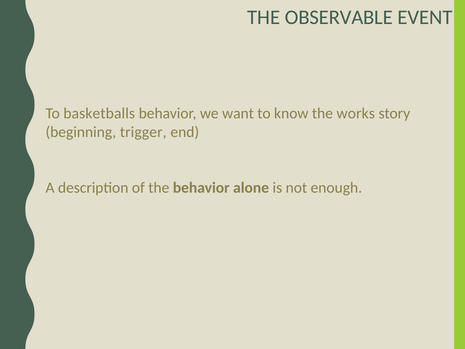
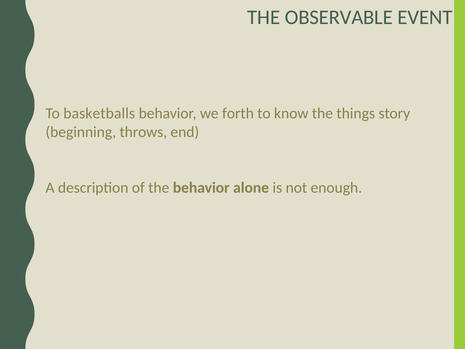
want: want -> forth
works: works -> things
trigger: trigger -> throws
